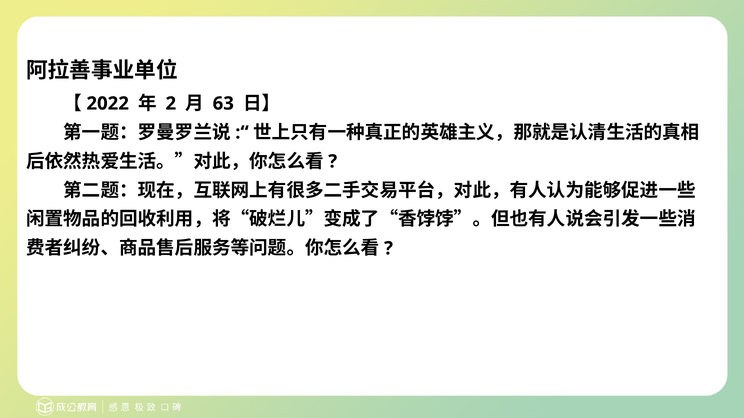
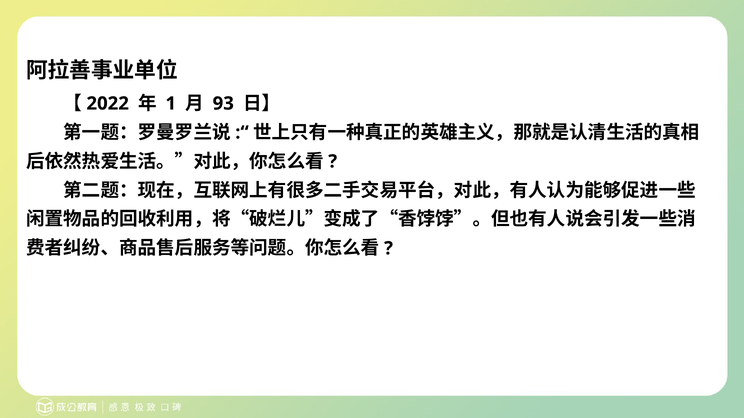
2: 2 -> 1
63: 63 -> 93
